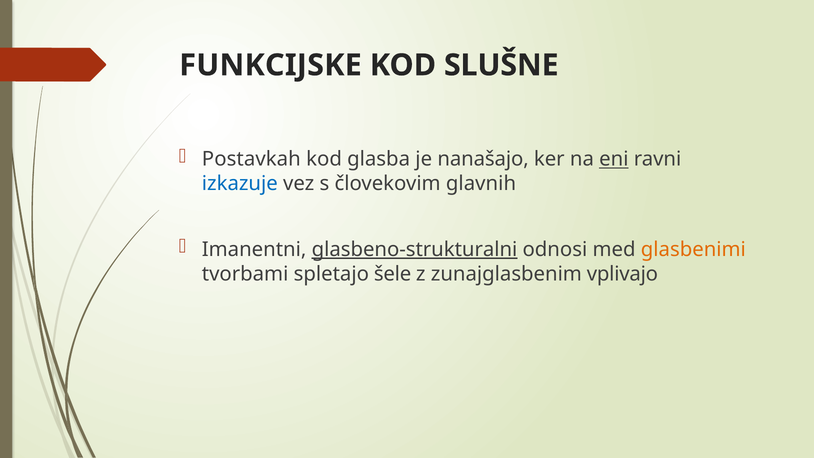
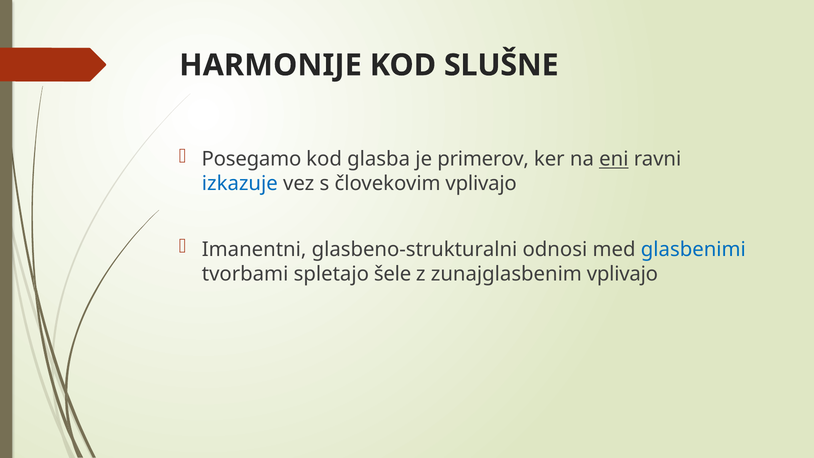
FUNKCIJSKE: FUNKCIJSKE -> HARMONIJE
Postavkah: Postavkah -> Posegamo
nanašajo: nanašajo -> primerov
človekovim glavnih: glavnih -> vplivajo
glasbeno-strukturalni underline: present -> none
glasbenimi colour: orange -> blue
